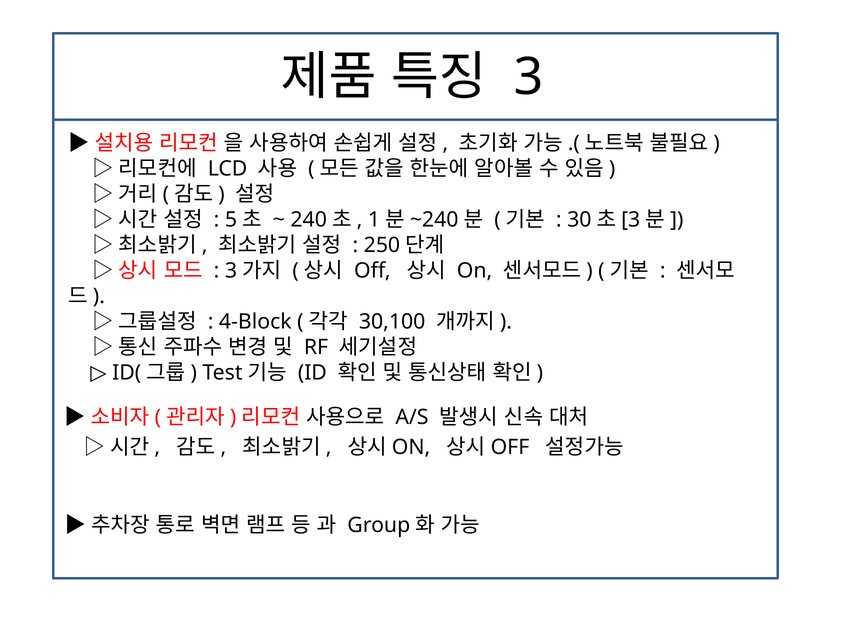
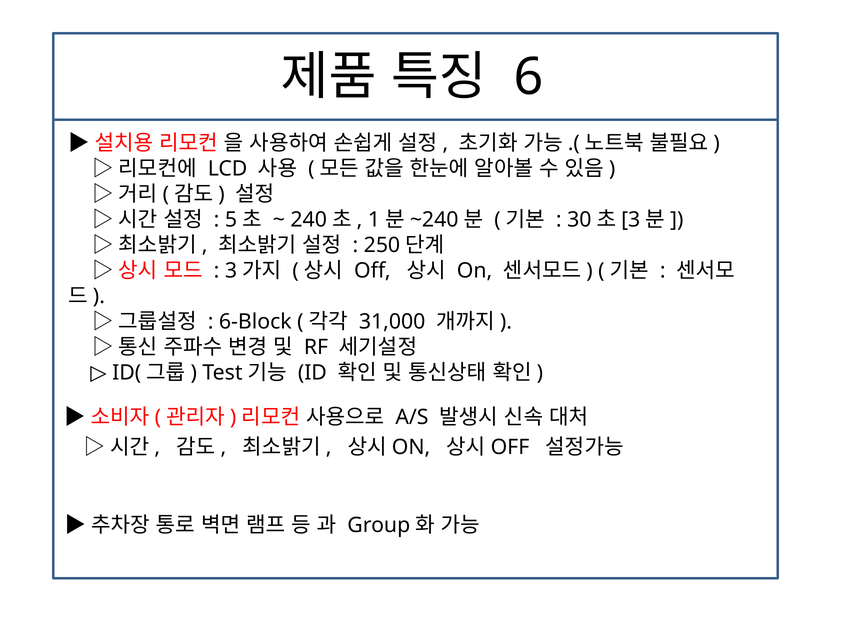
3: 3 -> 6
4-Block: 4-Block -> 6-Block
30,100: 30,100 -> 31,000
